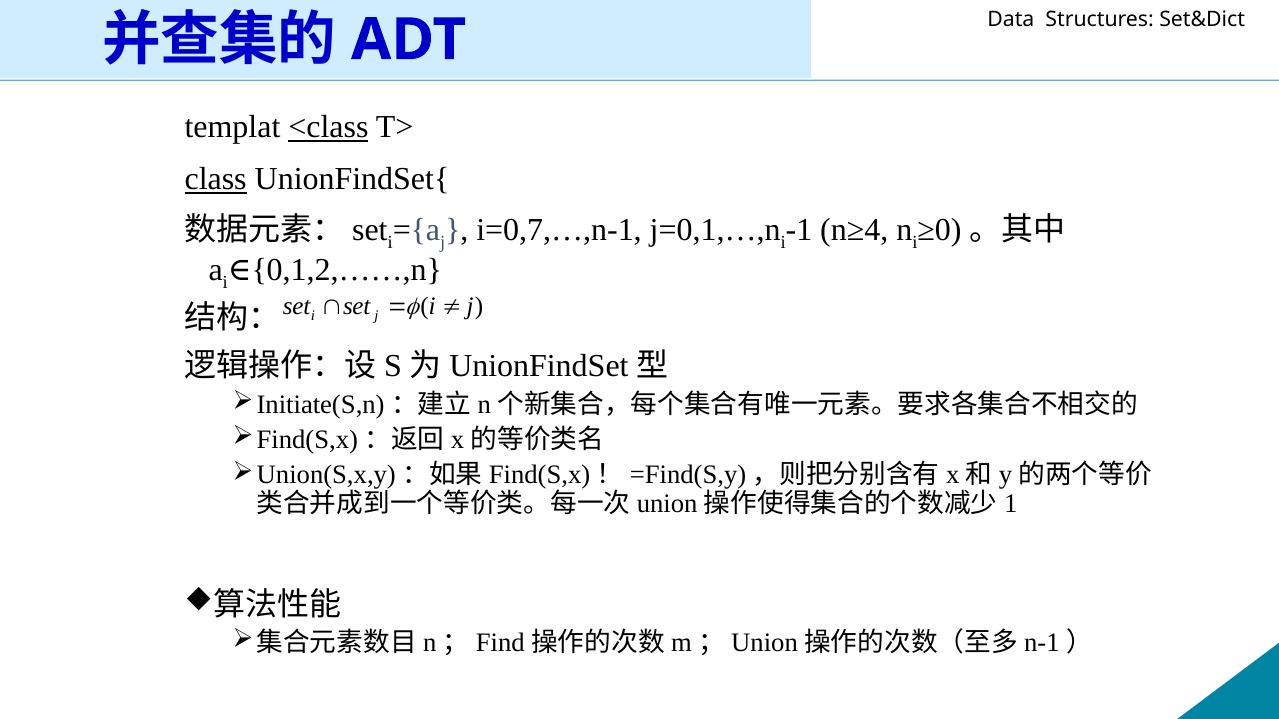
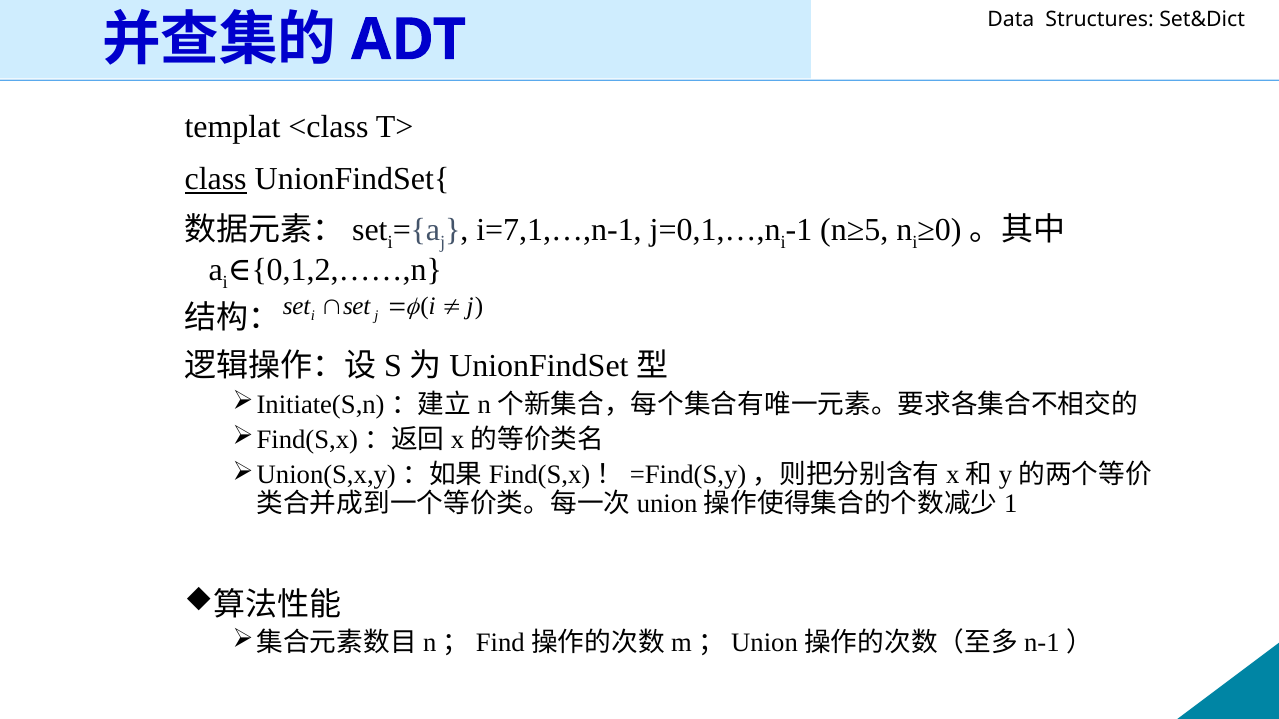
<class underline: present -> none
i=0,7,…,n-1: i=0,7,…,n-1 -> i=7,1,…,n-1
n≥4: n≥4 -> n≥5
